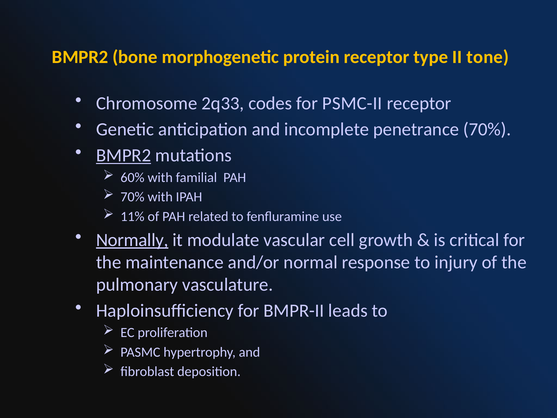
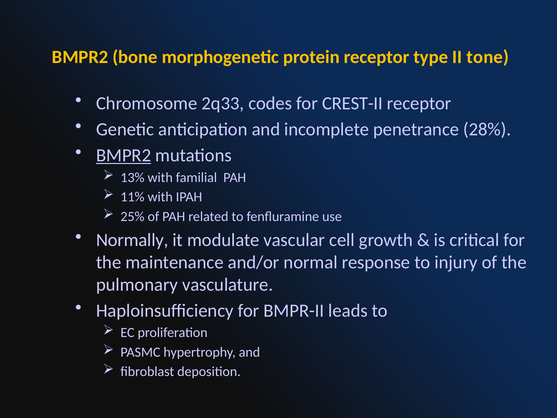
PSMC-II: PSMC-II -> CREST-II
penetrance 70%: 70% -> 28%
60%: 60% -> 13%
70% at (132, 197): 70% -> 11%
11%: 11% -> 25%
Normally underline: present -> none
